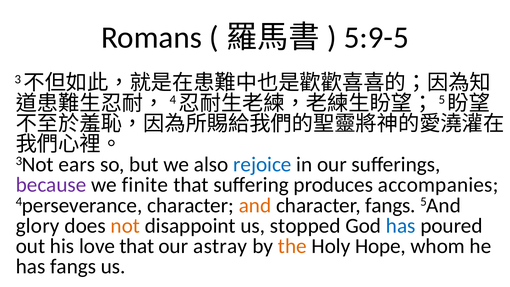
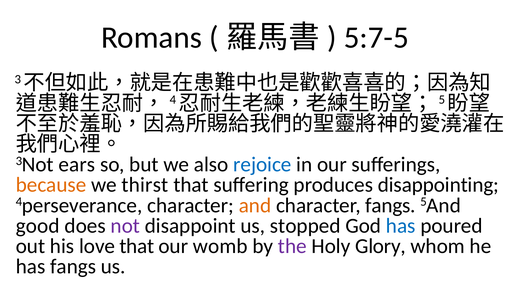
5:9-5: 5:9-5 -> 5:7-5
because colour: purple -> orange
finite: finite -> thirst
accompanies: accompanies -> disappointing
glory: glory -> good
not colour: orange -> purple
astray: astray -> womb
the colour: orange -> purple
Hope: Hope -> Glory
